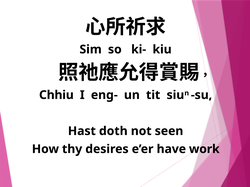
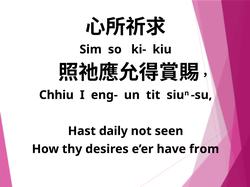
doth: doth -> daily
work: work -> from
